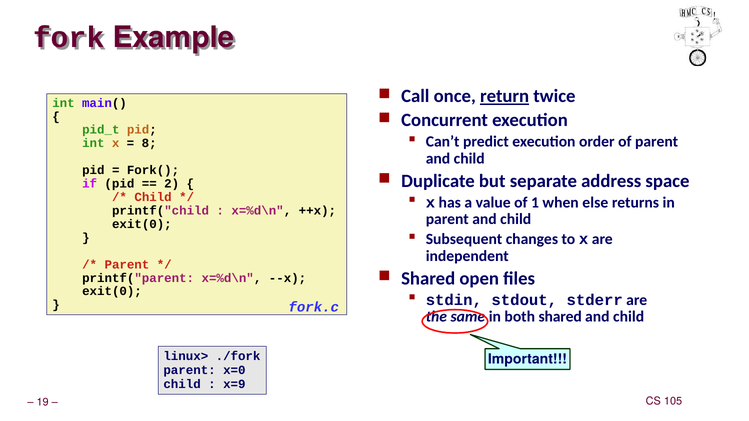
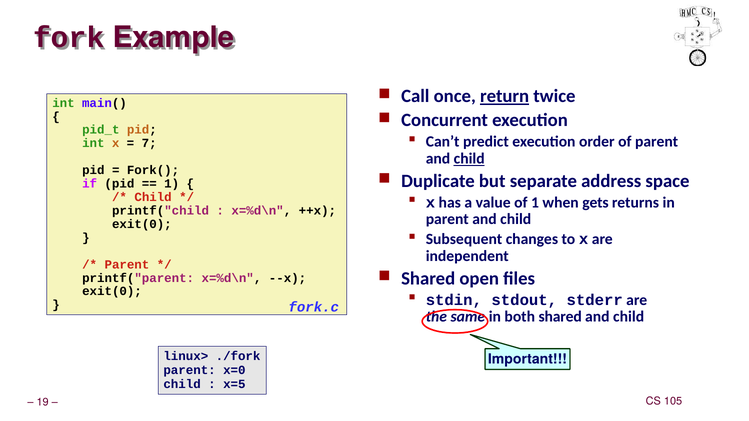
8: 8 -> 7
child at (469, 159) underline: none -> present
2 at (172, 184): 2 -> 1
else: else -> gets
x=9: x=9 -> x=5
